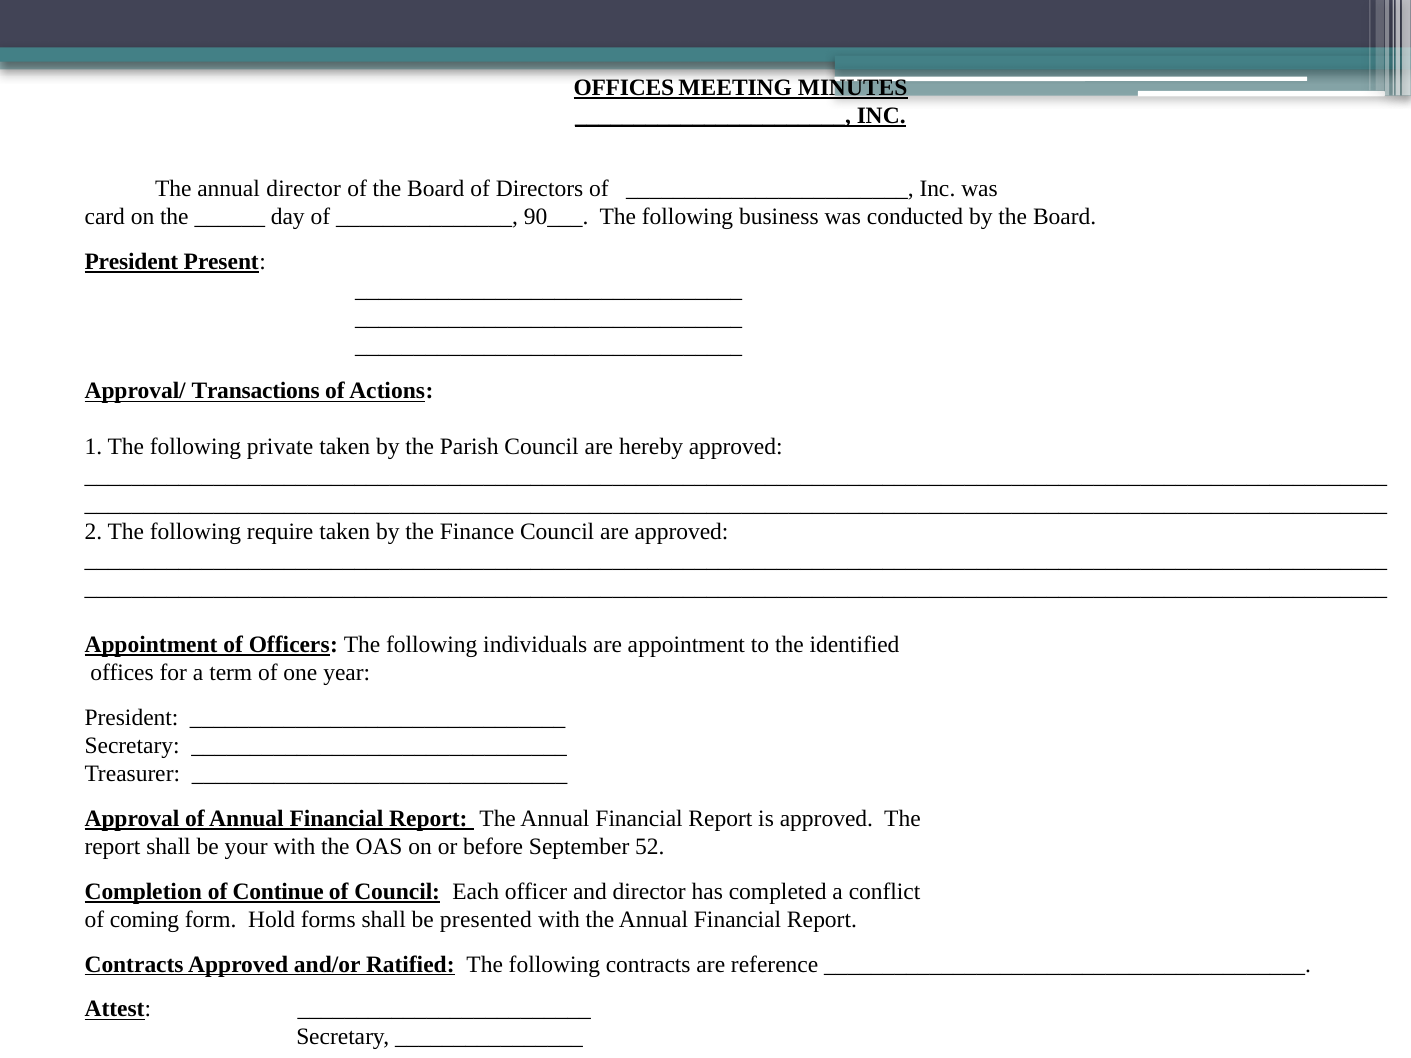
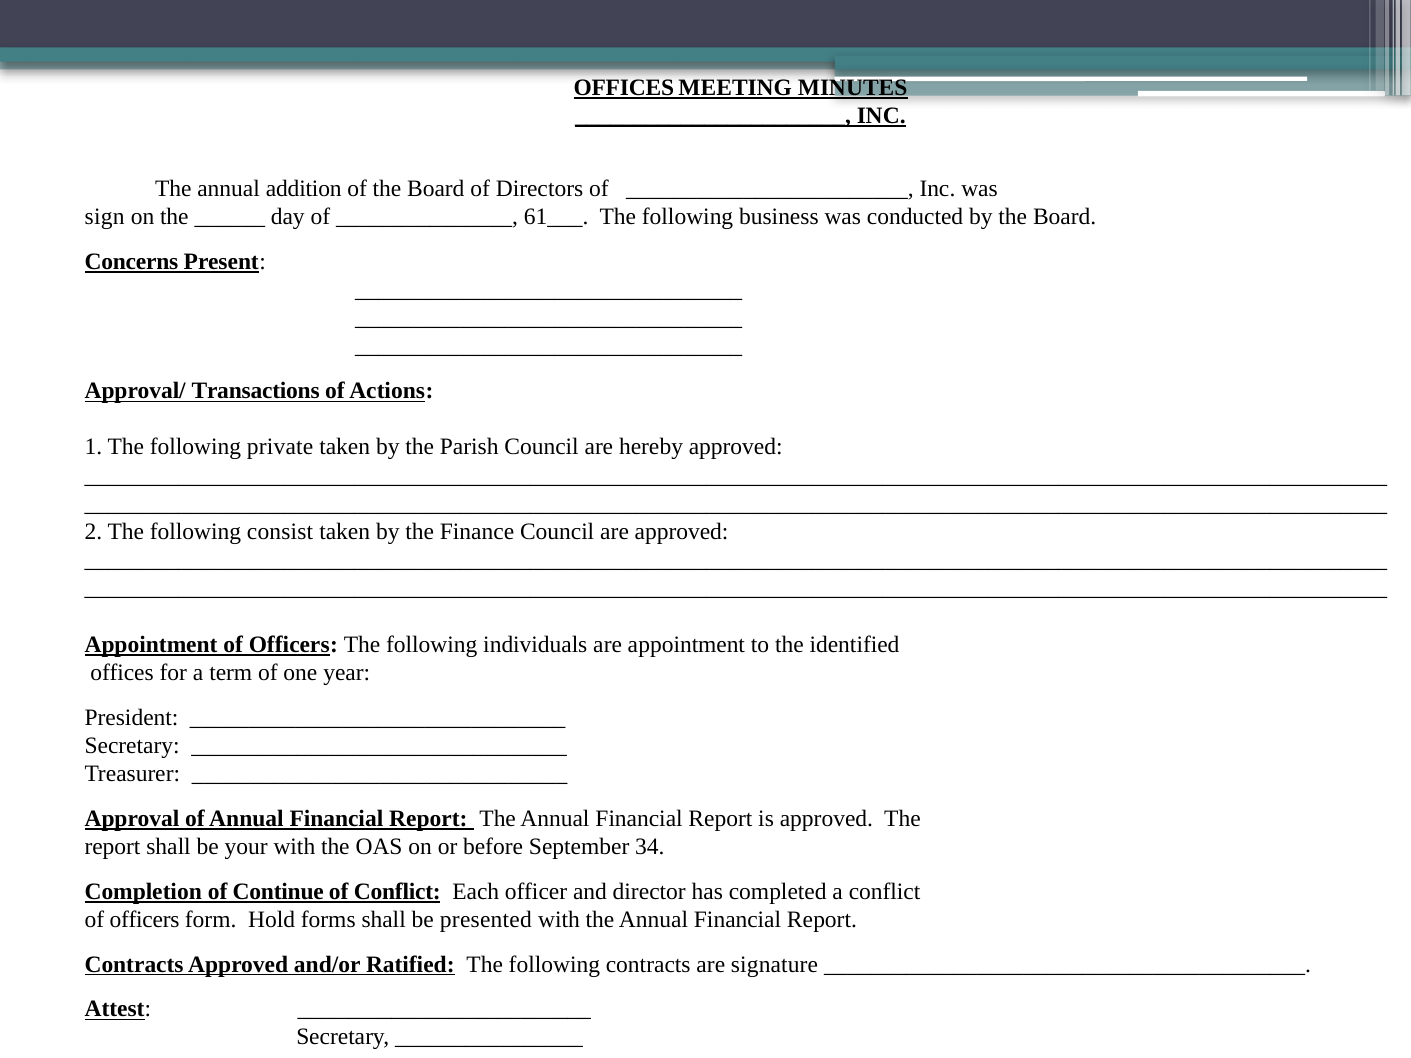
annual director: director -> addition
card: card -> sign
90___: 90___ -> 61___
President at (131, 262): President -> Concerns
require: require -> consist
52: 52 -> 34
of Council: Council -> Conflict
coming at (145, 920): coming -> officers
reference: reference -> signature
